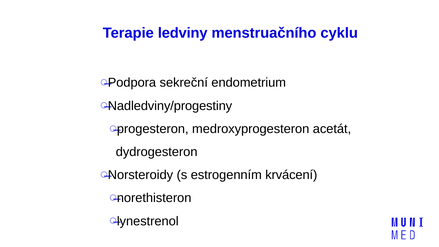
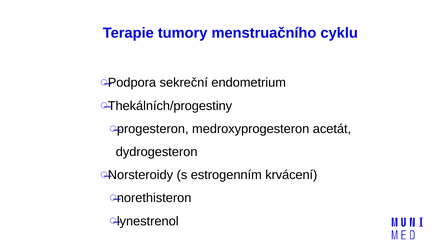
ledviny: ledviny -> tumory
Nadledviny/progestiny: Nadledviny/progestiny -> Thekálních/progestiny
